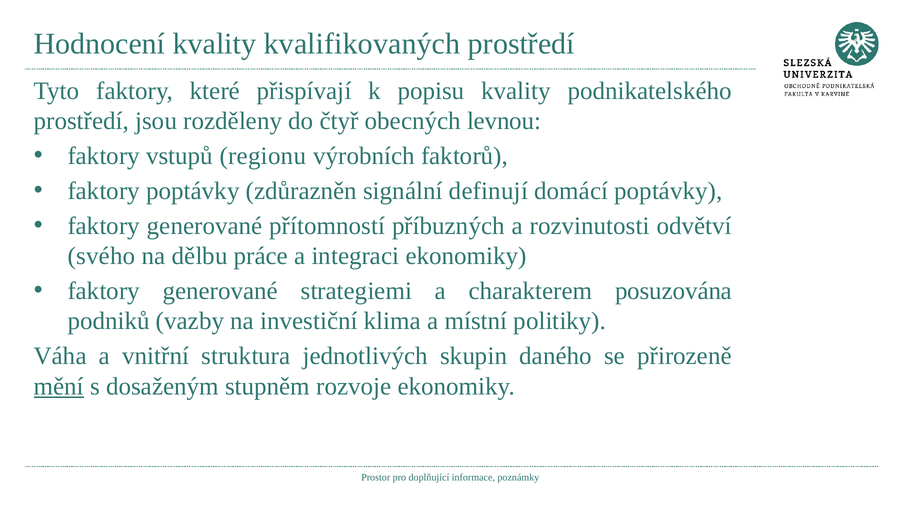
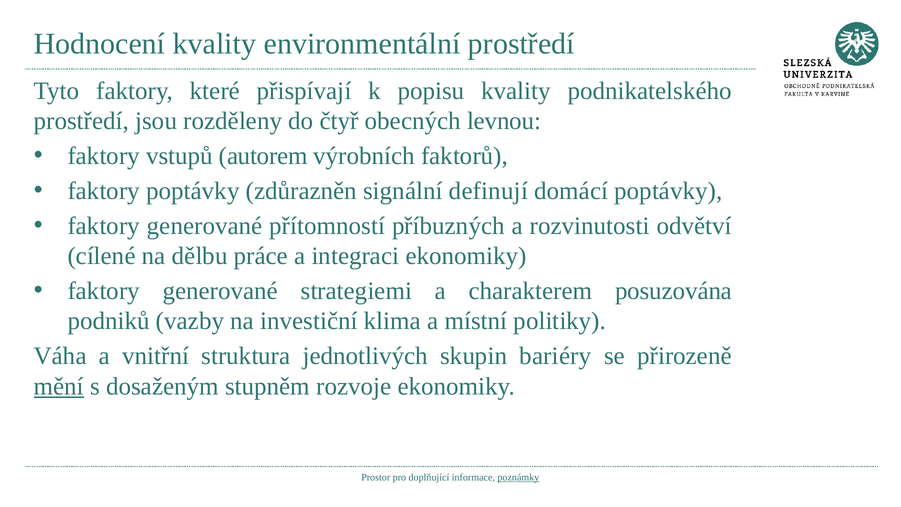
kvalifikovaných: kvalifikovaných -> environmentální
regionu: regionu -> autorem
svého: svého -> cílené
daného: daného -> bariéry
poznámky underline: none -> present
